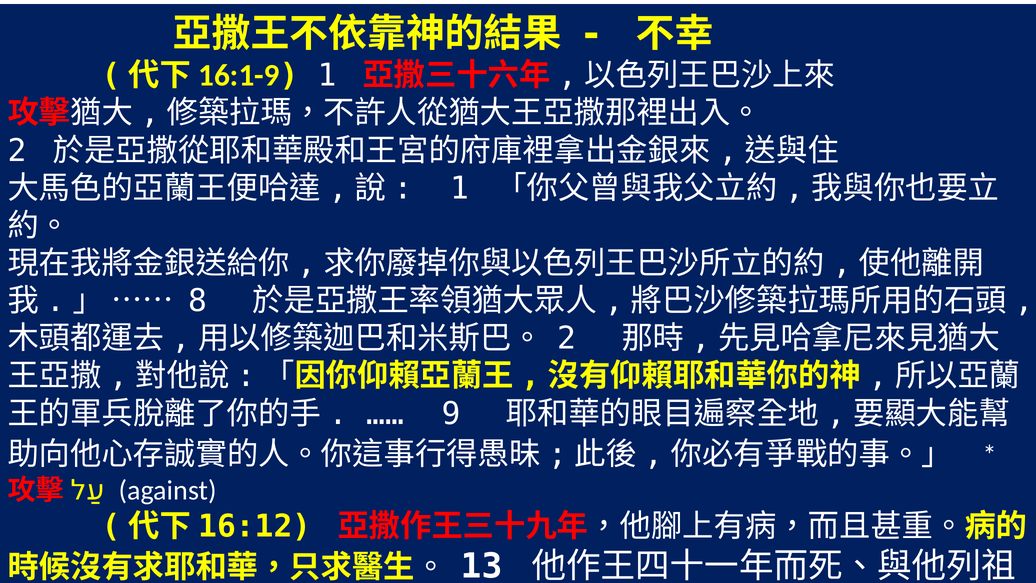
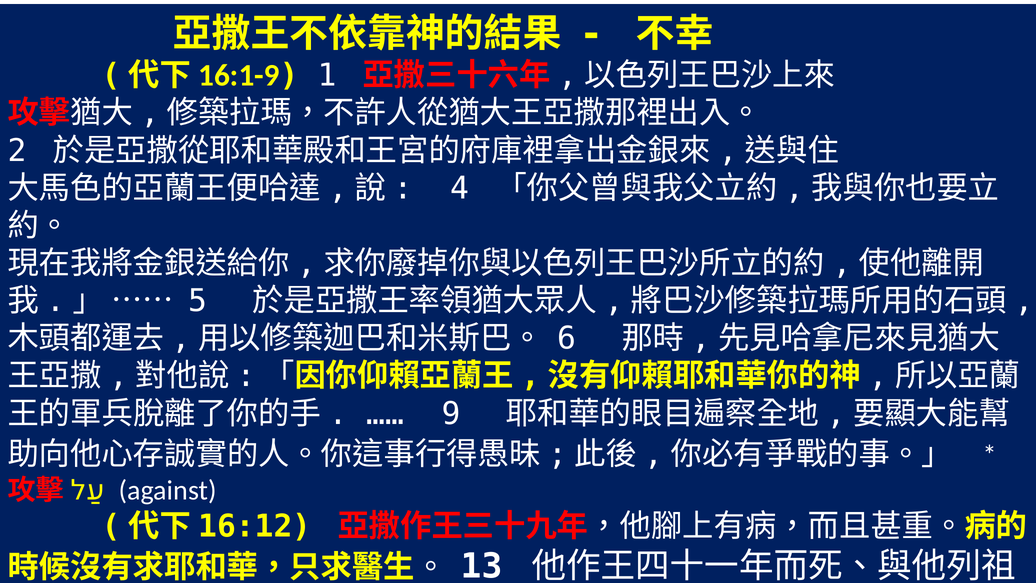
1 at (460, 188): 1 -> 4
8: 8 -> 5
2 at (567, 339): 2 -> 6
